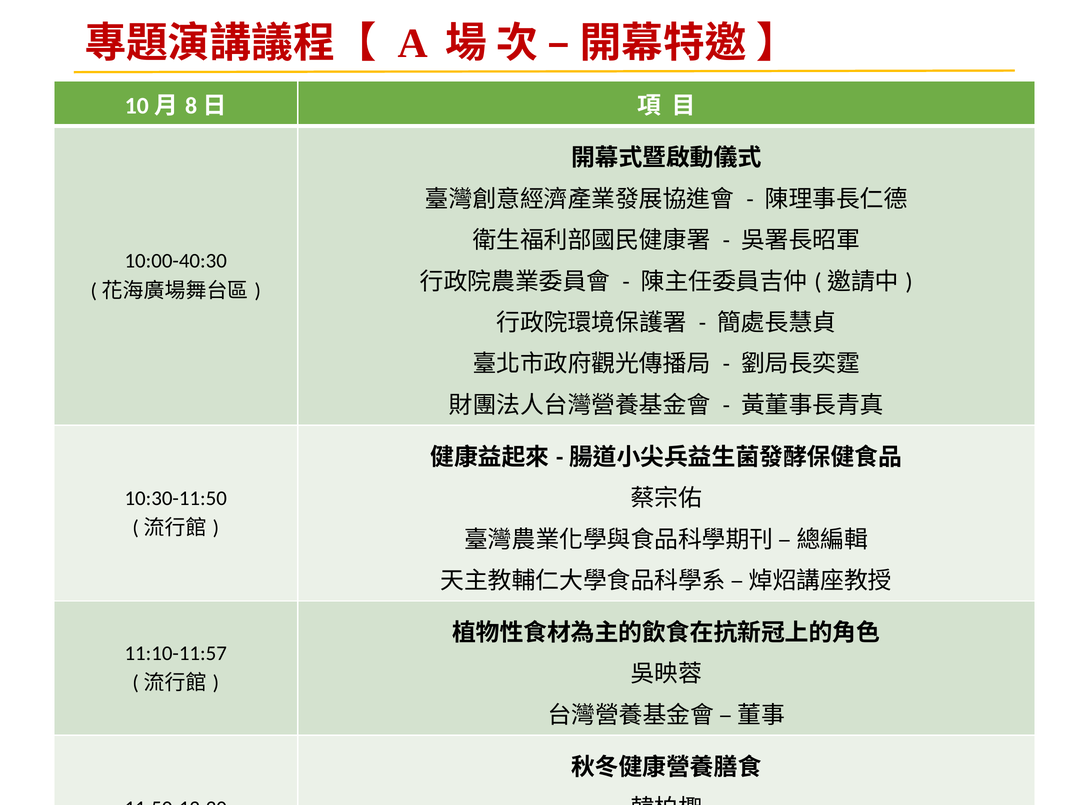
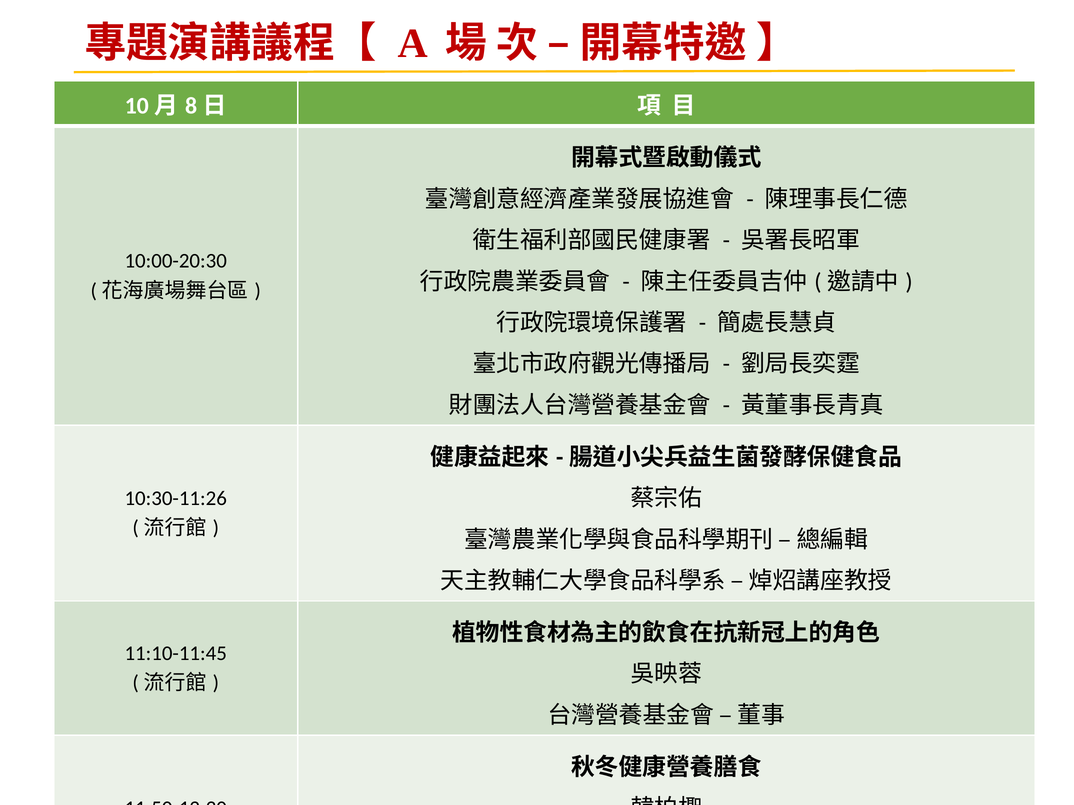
10:00-40:30: 10:00-40:30 -> 10:00-20:30
10:30-11:50: 10:30-11:50 -> 10:30-11:26
11:10-11:57: 11:10-11:57 -> 11:10-11:45
